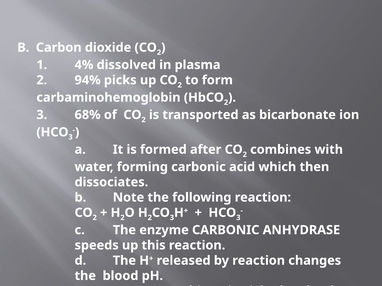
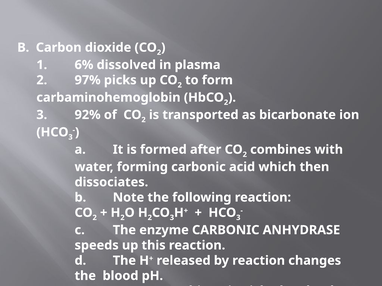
4%: 4% -> 6%
94%: 94% -> 97%
68%: 68% -> 92%
